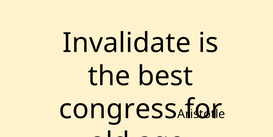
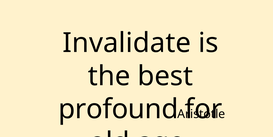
congress: congress -> profound
